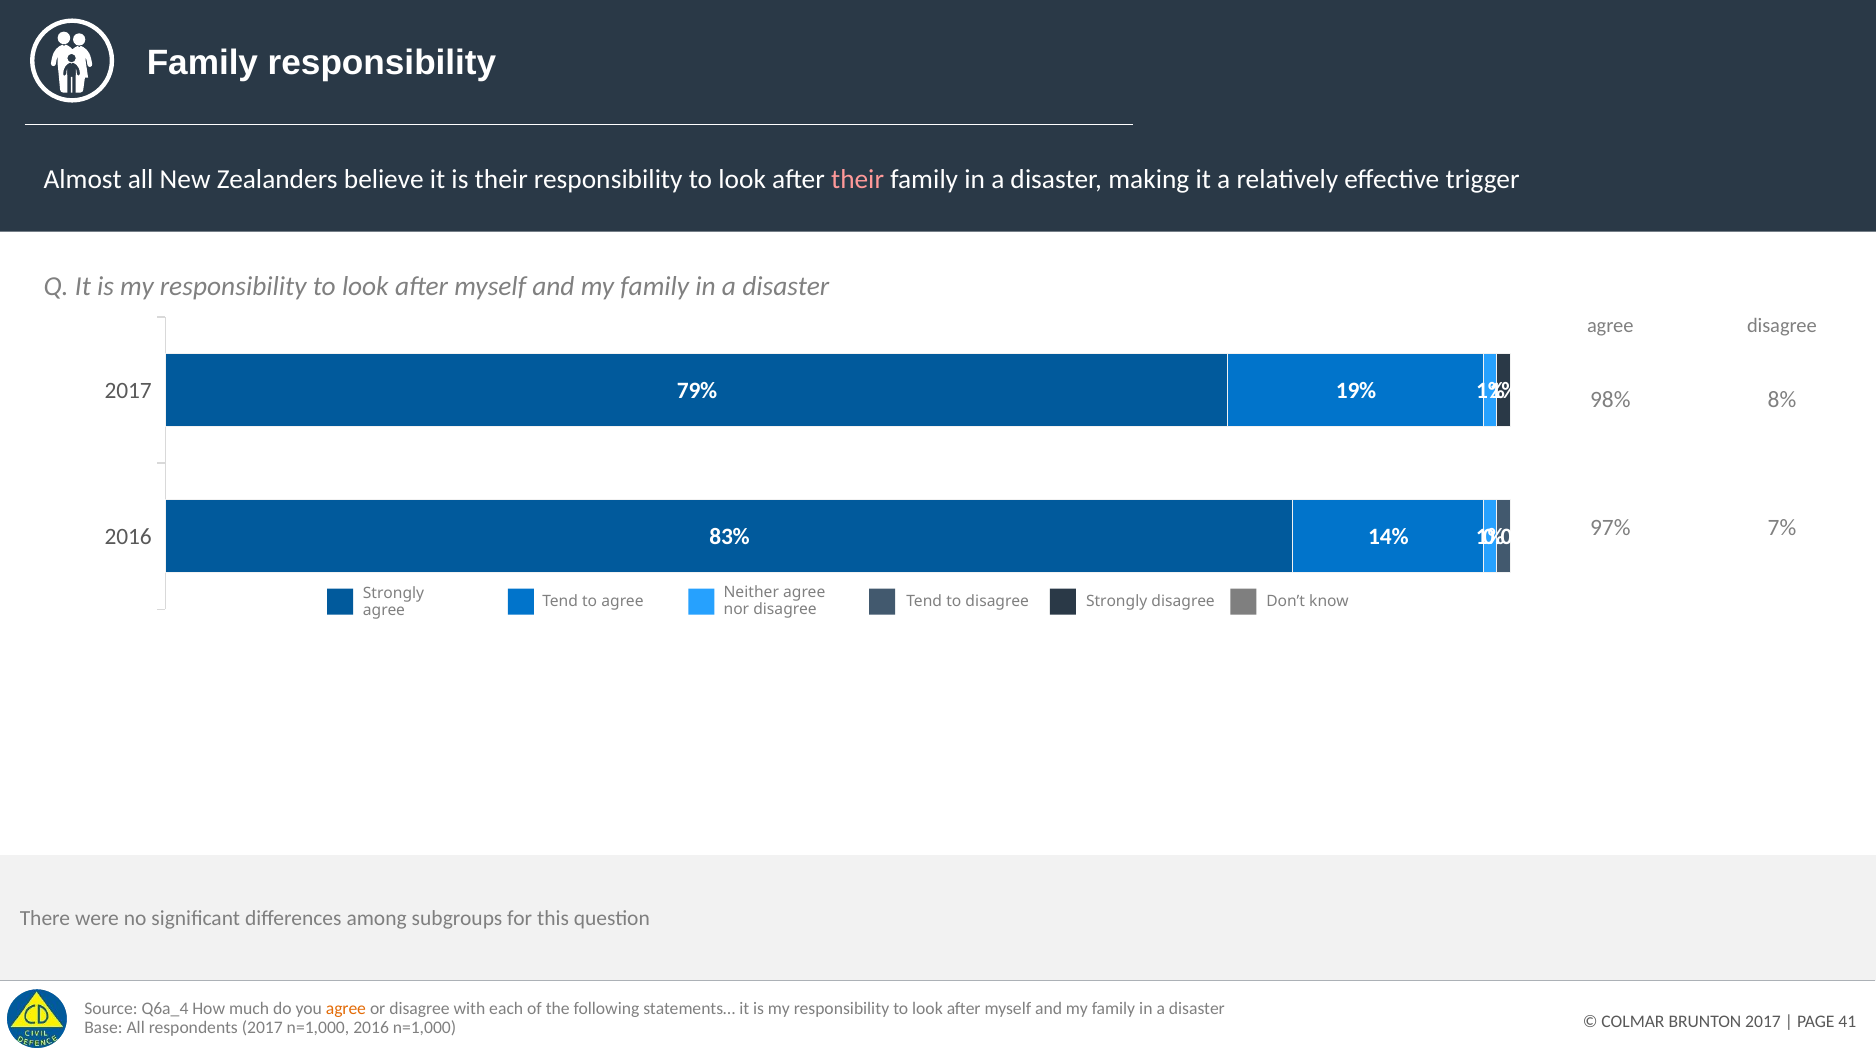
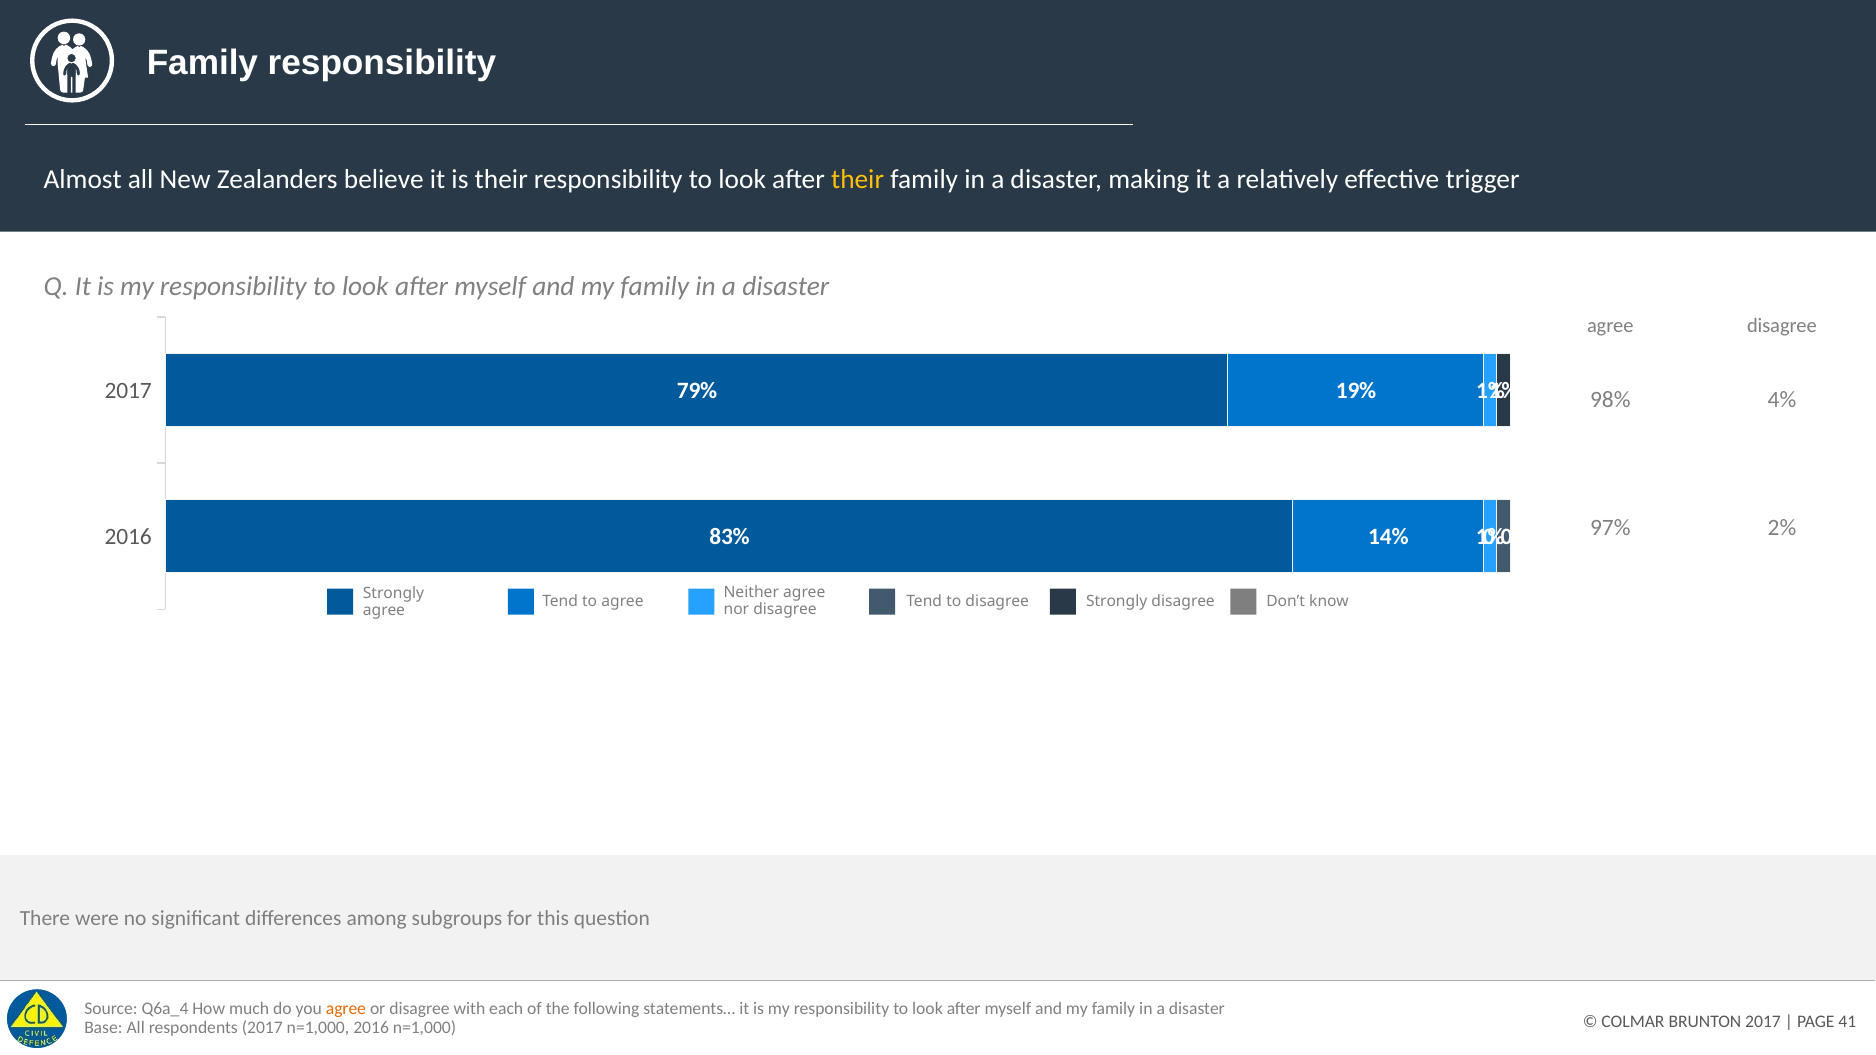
their at (858, 179) colour: pink -> yellow
8%: 8% -> 4%
7%: 7% -> 2%
